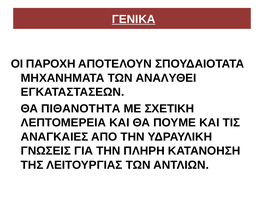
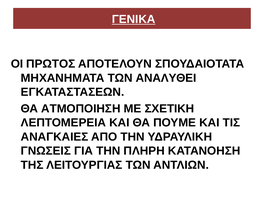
ΠΑΡΟΧΗ: ΠΑΡΟΧΗ -> ΠΡΩΤΟΣ
ΠΙΘΑΝΟΤΗΤΑ: ΠΙΘΑΝΟΤΗΤΑ -> ΑΤΜΟΠΟΙΗΣΗ
